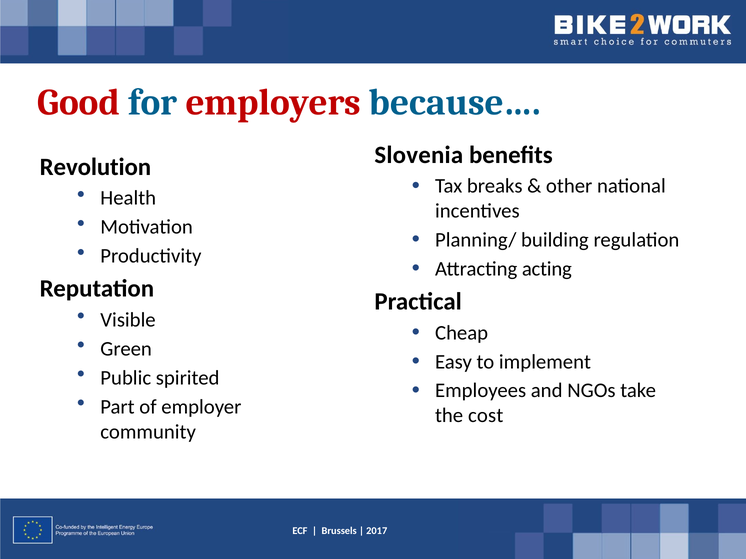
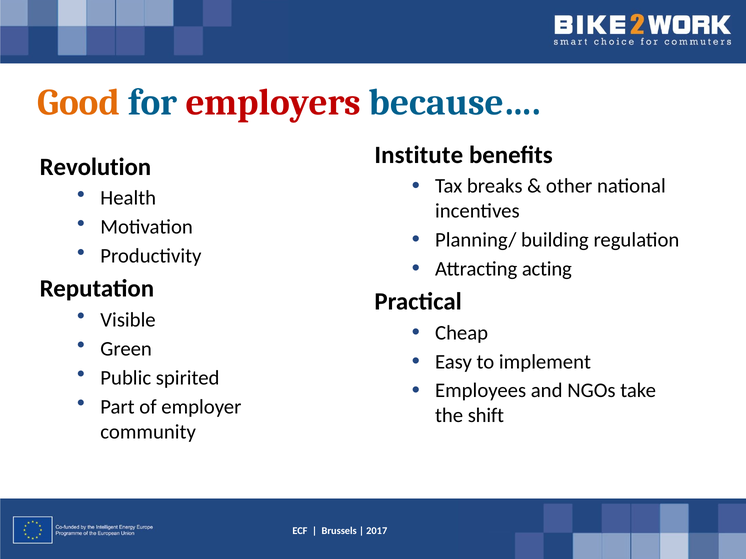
Good colour: red -> orange
Slovenia: Slovenia -> Institute
cost: cost -> shift
